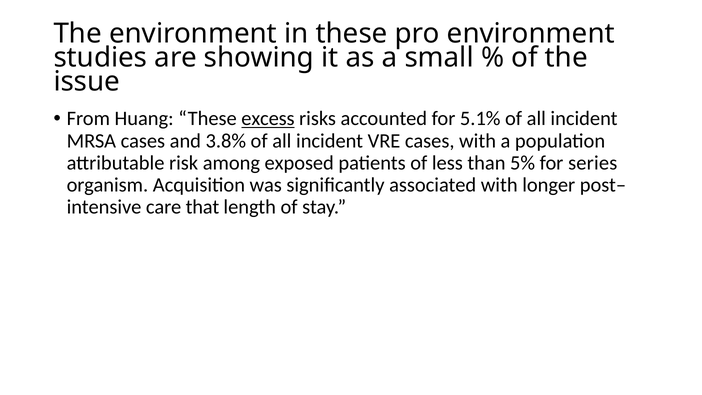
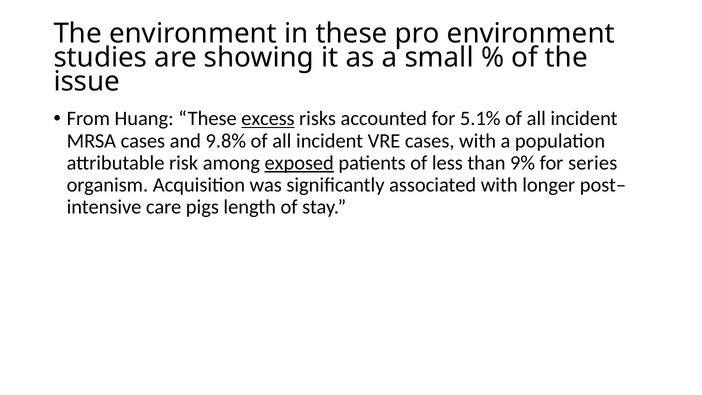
3.8%: 3.8% -> 9.8%
exposed underline: none -> present
5%: 5% -> 9%
that: that -> pigs
